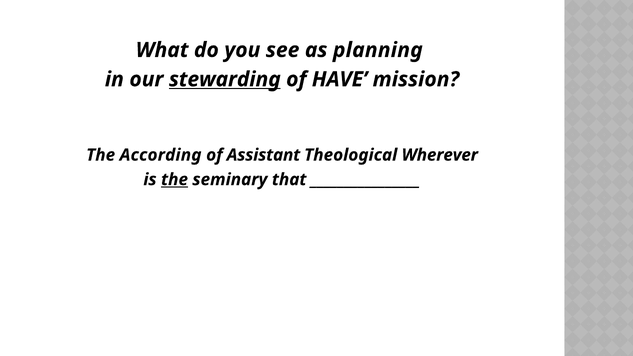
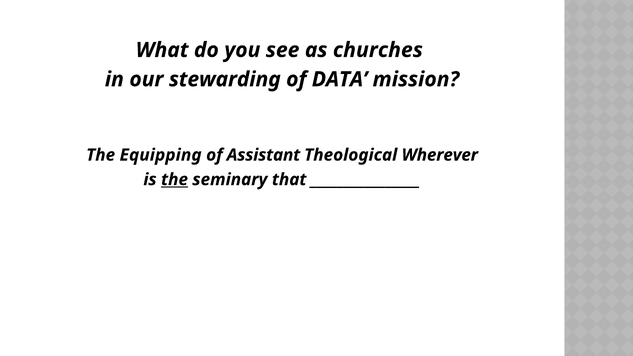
planning: planning -> churches
stewarding underline: present -> none
HAVE: HAVE -> DATA
According: According -> Equipping
